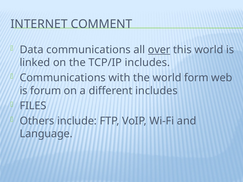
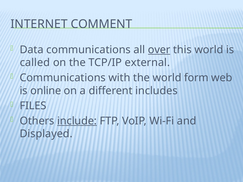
linked: linked -> called
TCP/IP includes: includes -> external
forum: forum -> online
include underline: none -> present
Language: Language -> Displayed
